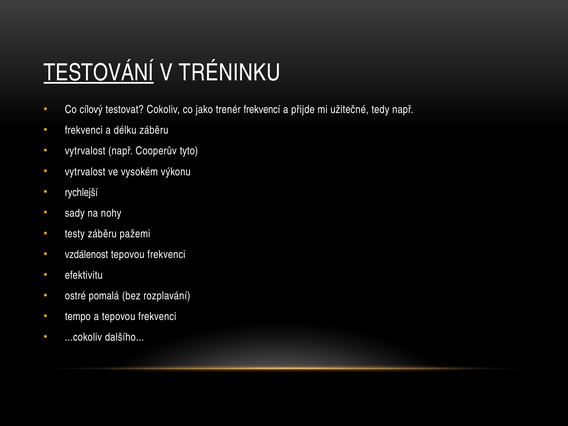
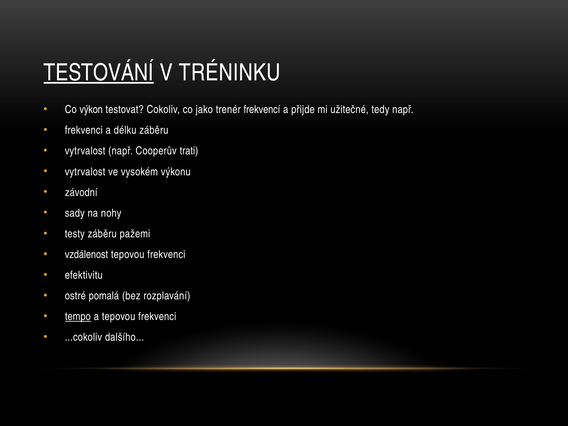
cílový: cílový -> výkon
tyto: tyto -> trati
rychlejší: rychlejší -> závodní
tempo underline: none -> present
